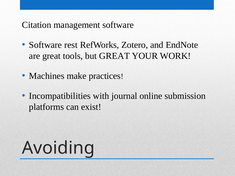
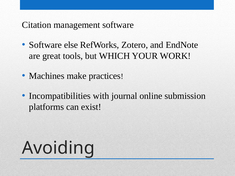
rest: rest -> else
but GREAT: GREAT -> WHICH
